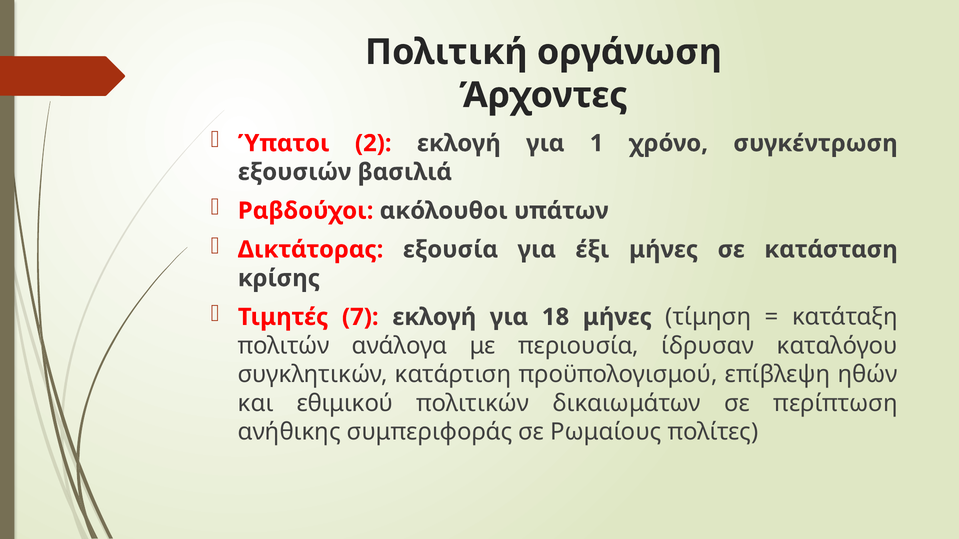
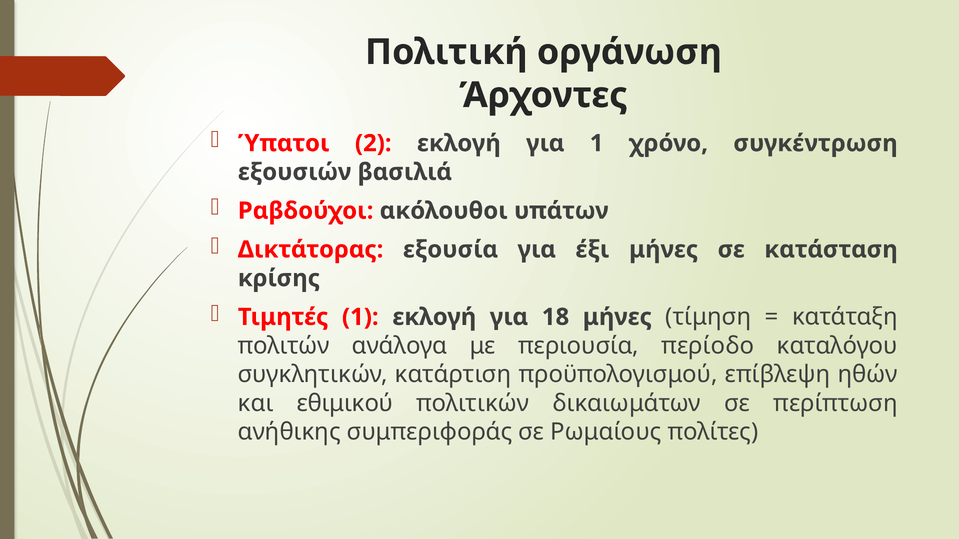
Τιμητές 7: 7 -> 1
ίδρυσαν: ίδρυσαν -> περίοδο
